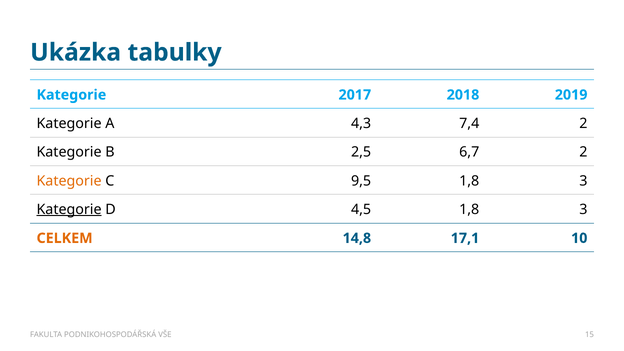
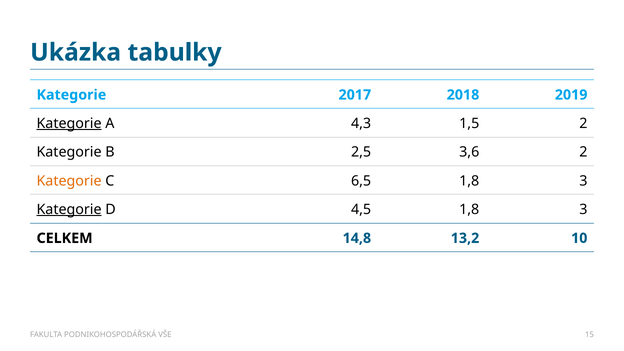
Kategorie at (69, 124) underline: none -> present
7,4: 7,4 -> 1,5
6,7: 6,7 -> 3,6
9,5: 9,5 -> 6,5
CELKEM colour: orange -> black
17,1: 17,1 -> 13,2
